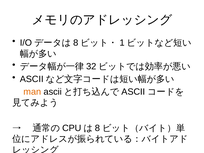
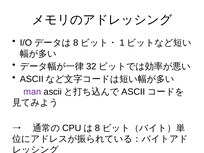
man colour: orange -> purple
